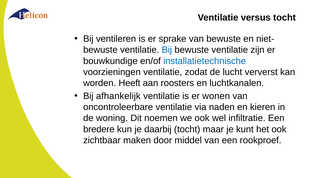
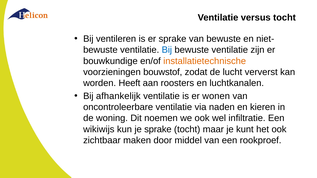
installatietechnische colour: blue -> orange
voorzieningen ventilatie: ventilatie -> bouwstof
bredere: bredere -> wikiwijs
je daarbij: daarbij -> sprake
